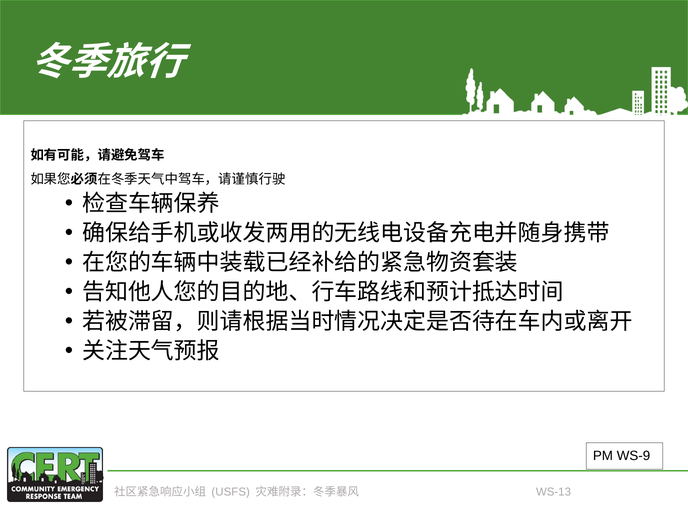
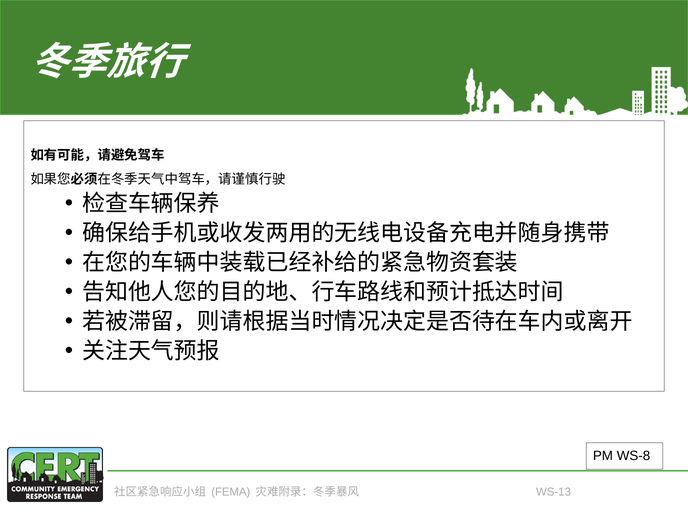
WS-9: WS-9 -> WS-8
USFS: USFS -> FEMA
